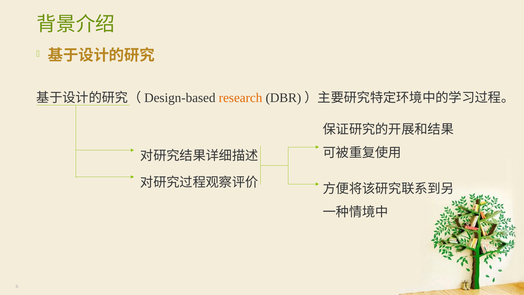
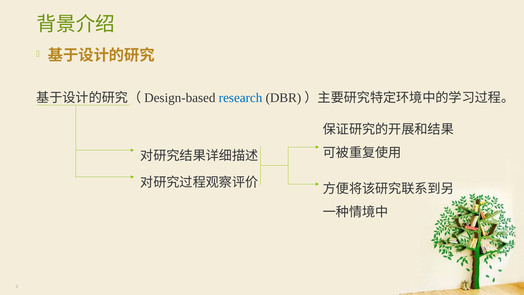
research colour: orange -> blue
